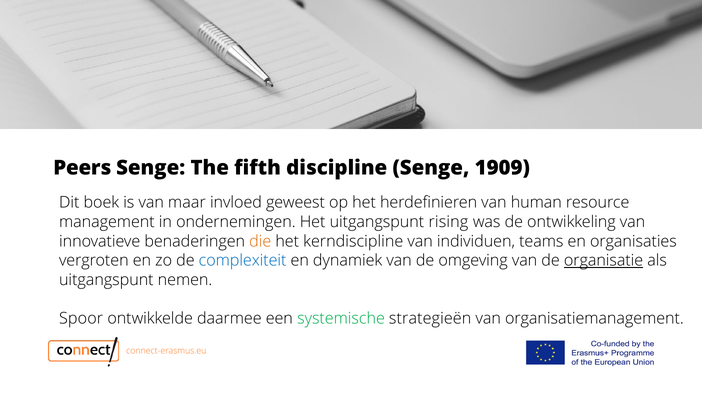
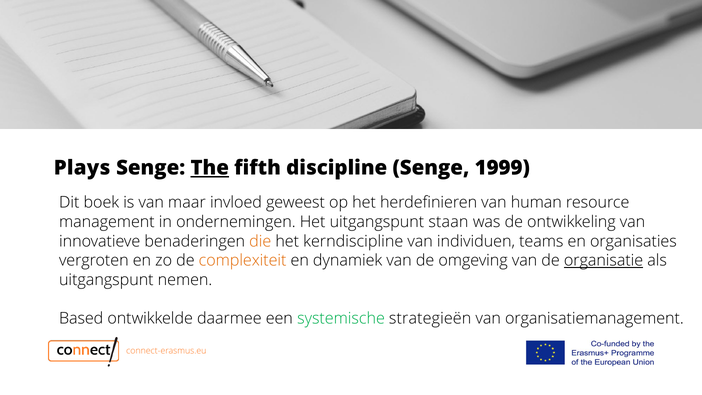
Peers: Peers -> Plays
The underline: none -> present
1909: 1909 -> 1999
rising: rising -> staan
complexiteit colour: blue -> orange
Spoor: Spoor -> Based
